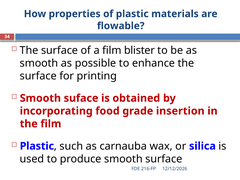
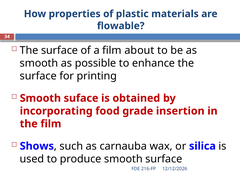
blister: blister -> about
Plastic at (37, 146): Plastic -> Shows
